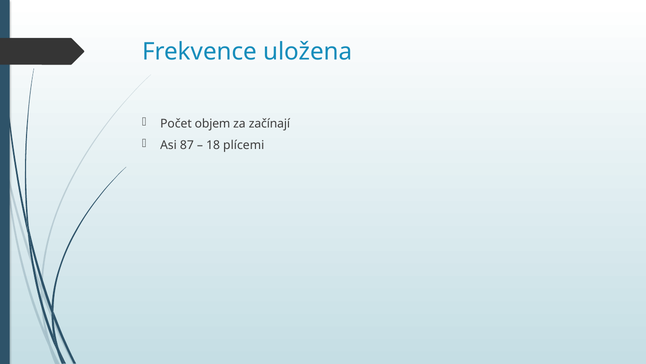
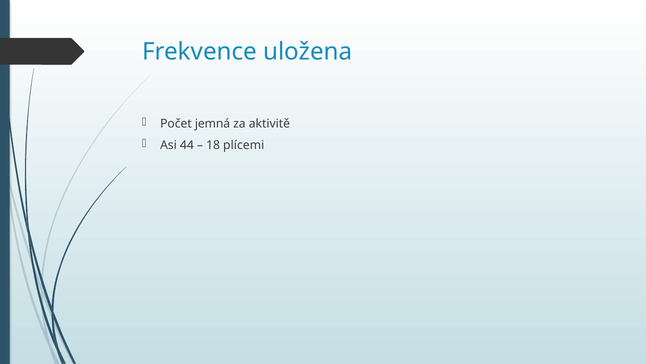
objem: objem -> jemná
začínají: začínají -> aktivitě
87: 87 -> 44
